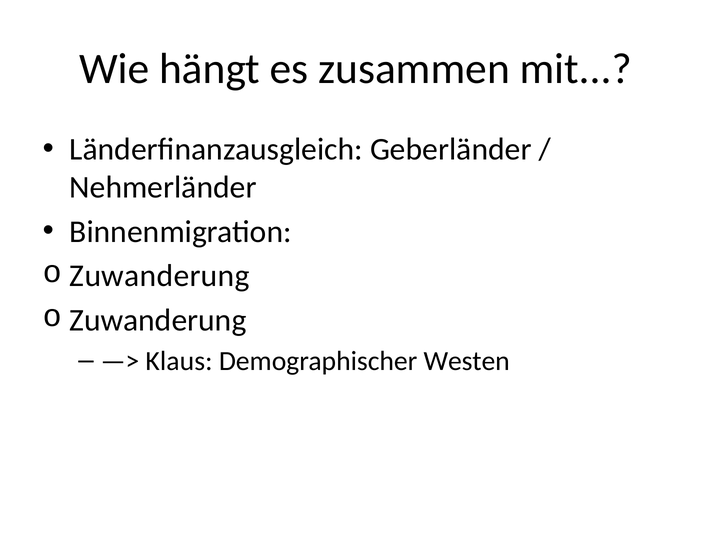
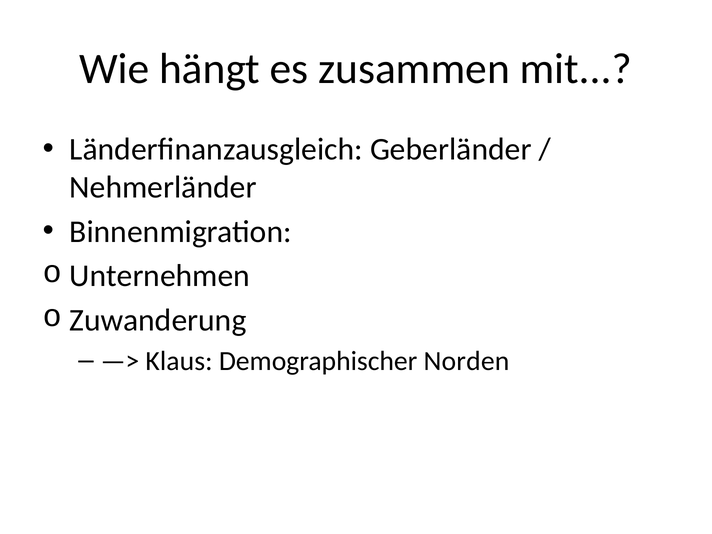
Zuwanderung at (160, 276): Zuwanderung -> Unternehmen
Westen: Westen -> Norden
